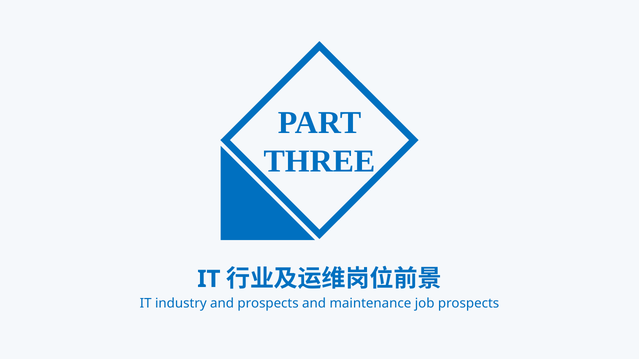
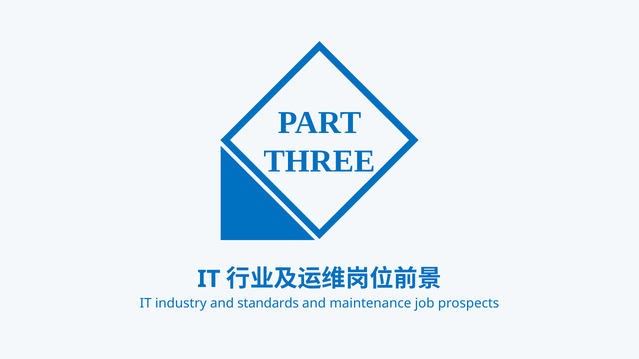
and prospects: prospects -> standards
